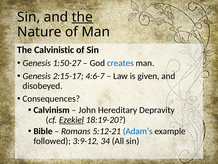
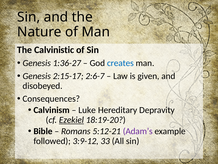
the at (82, 17) underline: present -> none
1:50-27: 1:50-27 -> 1:36-27
4:6-7: 4:6-7 -> 2:6-7
John: John -> Luke
Adam’s colour: blue -> purple
34: 34 -> 33
